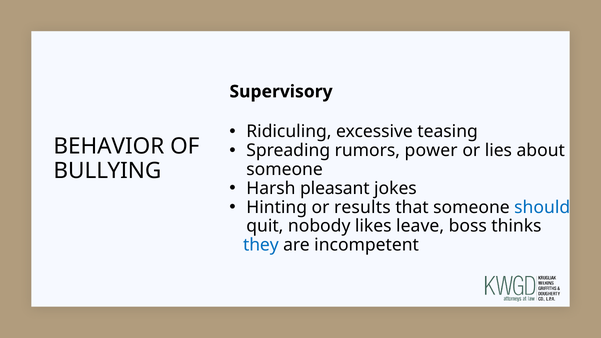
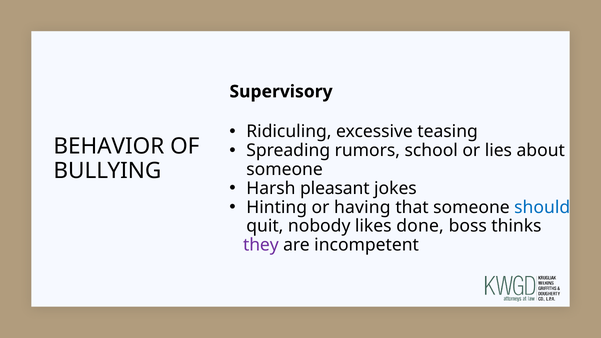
power: power -> school
results: results -> having
leave: leave -> done
they colour: blue -> purple
